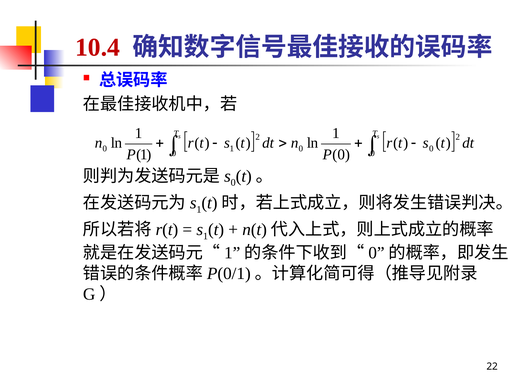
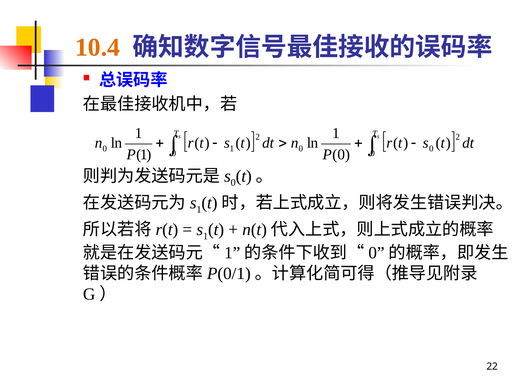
10.4 colour: red -> orange
